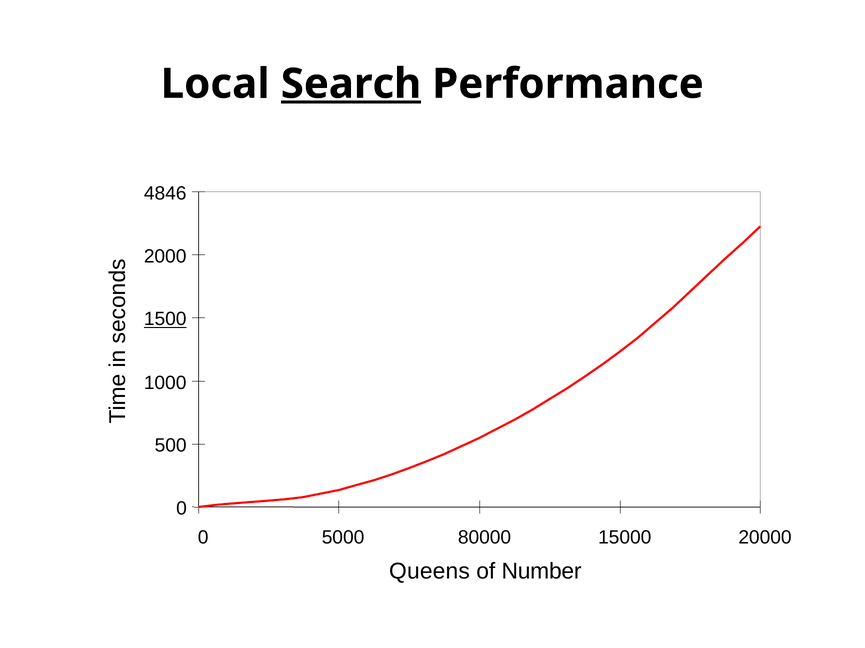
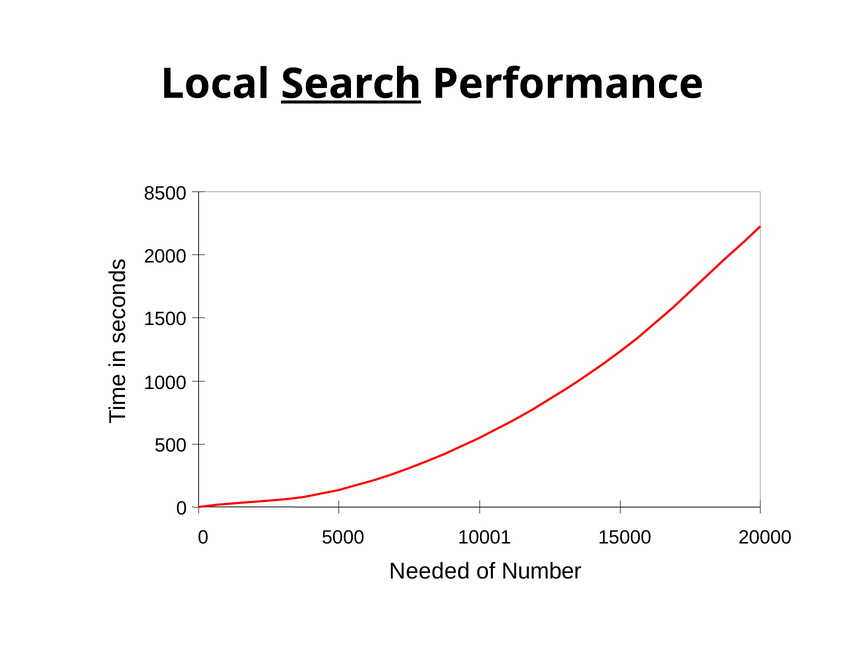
4846: 4846 -> 8500
1500 underline: present -> none
80000: 80000 -> 10001
Queens: Queens -> Needed
